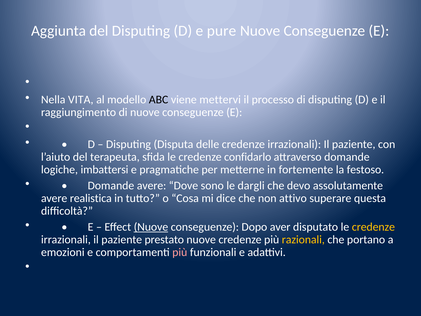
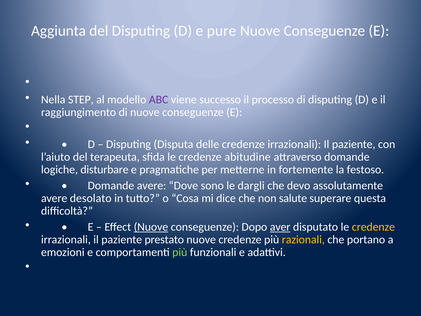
VITA: VITA -> STEP
ABC colour: black -> purple
mettervi: mettervi -> successo
confidarlo: confidarlo -> abitudine
imbattersi: imbattersi -> disturbare
realistica: realistica -> desolato
attivo: attivo -> salute
aver underline: none -> present
più at (180, 252) colour: pink -> light green
